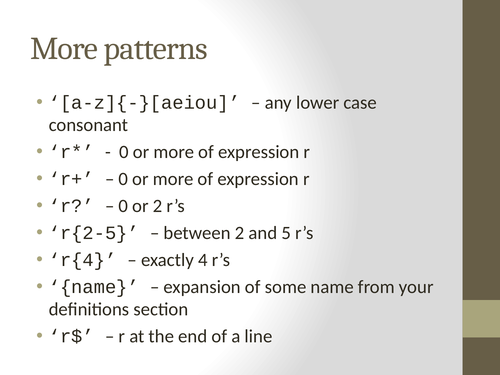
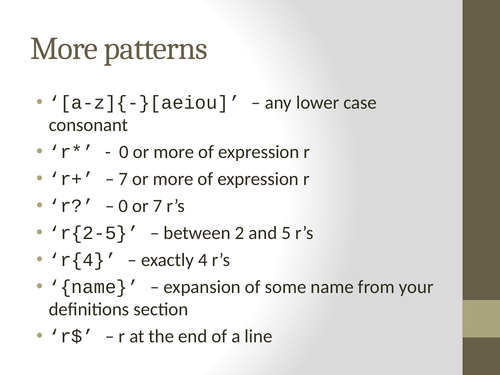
0 at (123, 179): 0 -> 7
or 2: 2 -> 7
